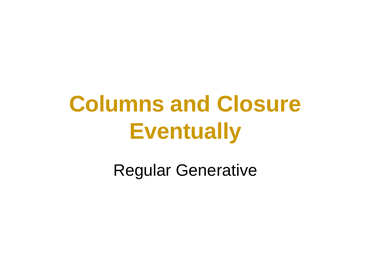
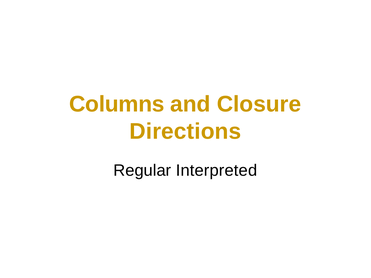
Eventually: Eventually -> Directions
Generative: Generative -> Interpreted
